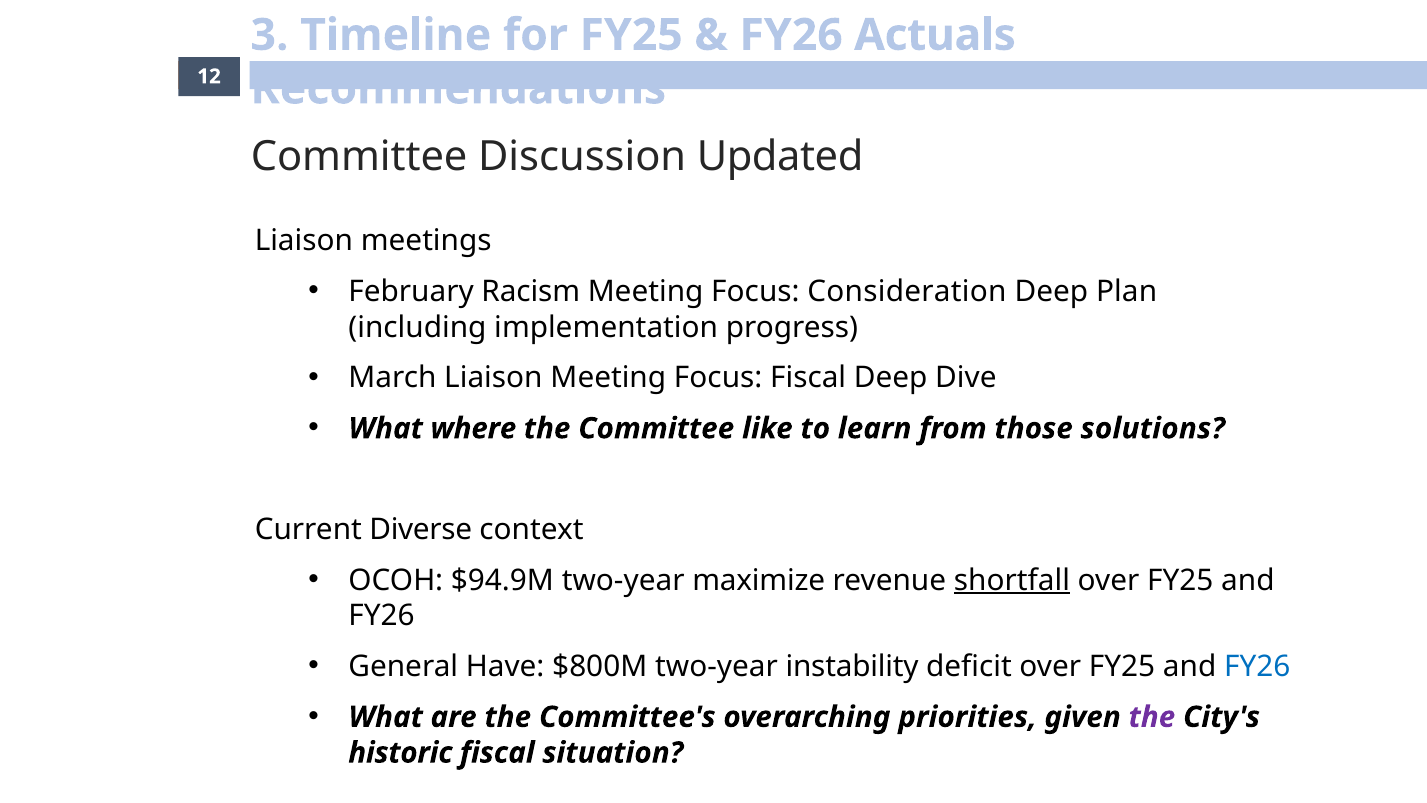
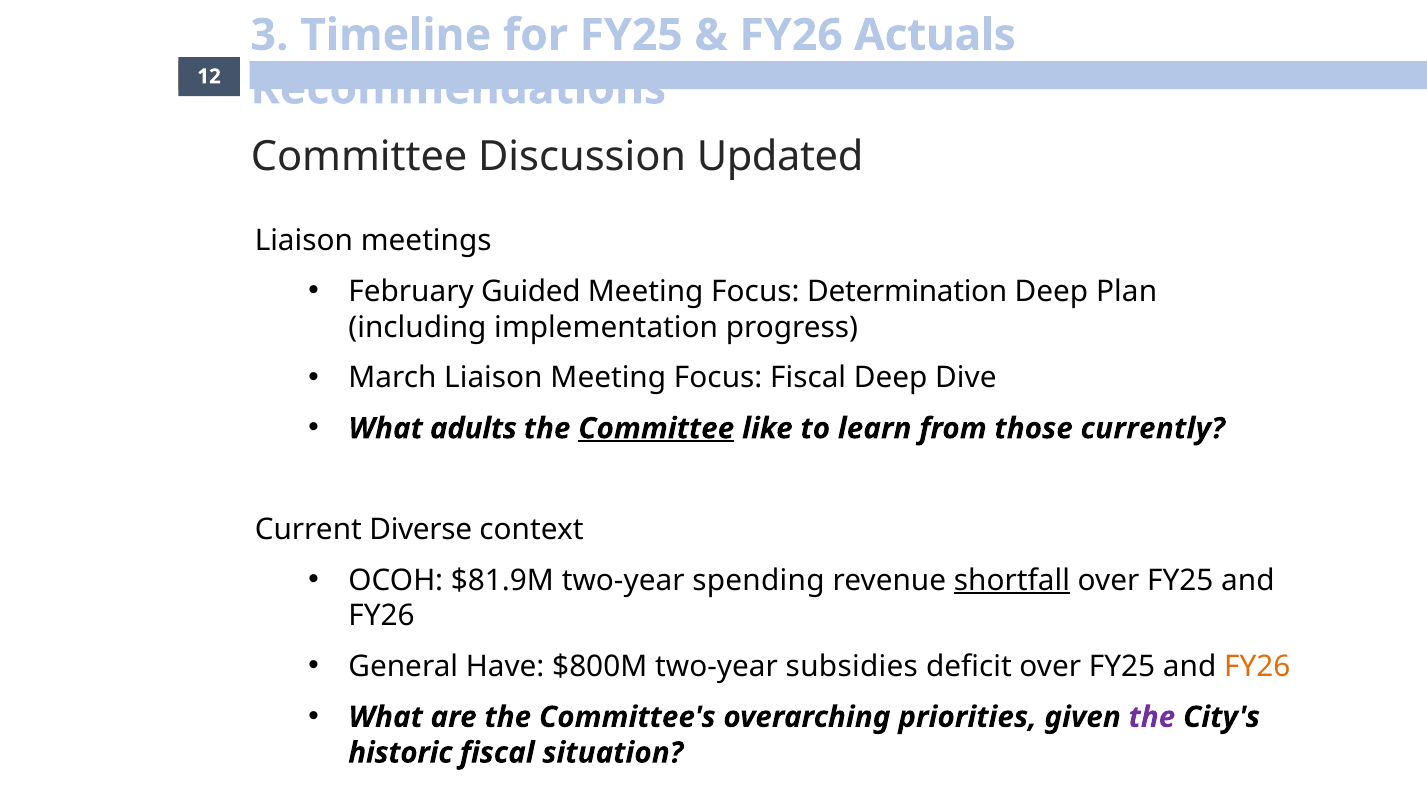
Racism: Racism -> Guided
Consideration: Consideration -> Determination
where: where -> adults
Committee at (656, 428) underline: none -> present
solutions: solutions -> currently
$94.9M: $94.9M -> $81.9M
maximize: maximize -> spending
instability: instability -> subsidies
FY26 at (1257, 666) colour: blue -> orange
